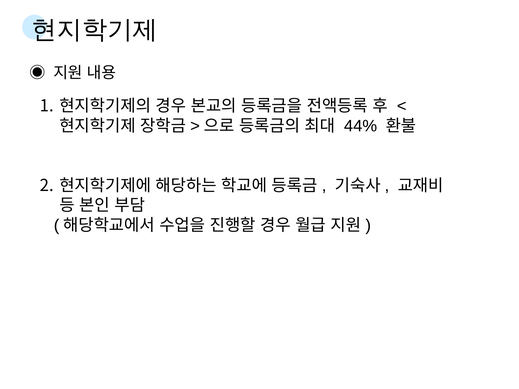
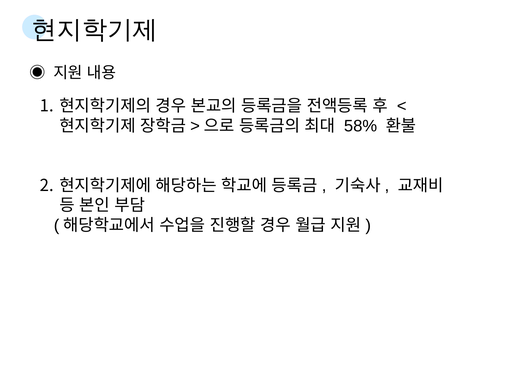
44%: 44% -> 58%
